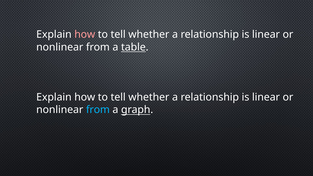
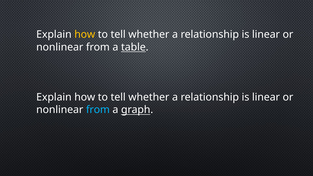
how at (85, 35) colour: pink -> yellow
